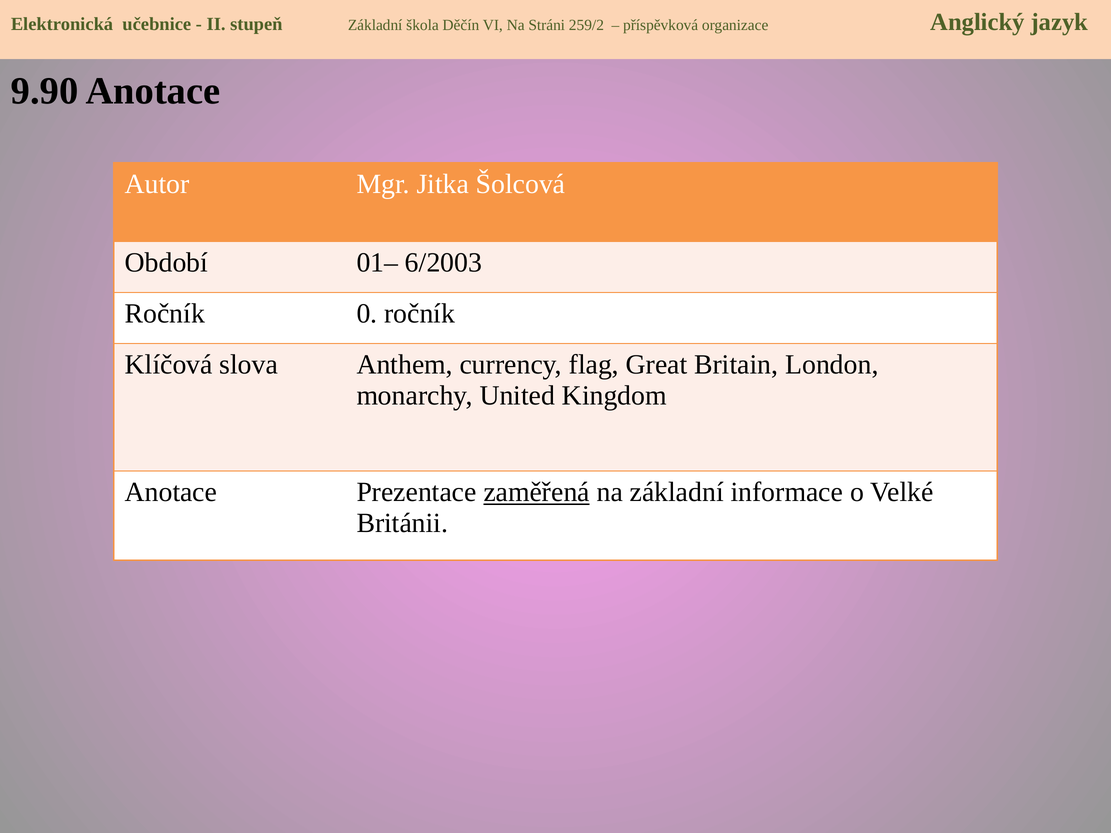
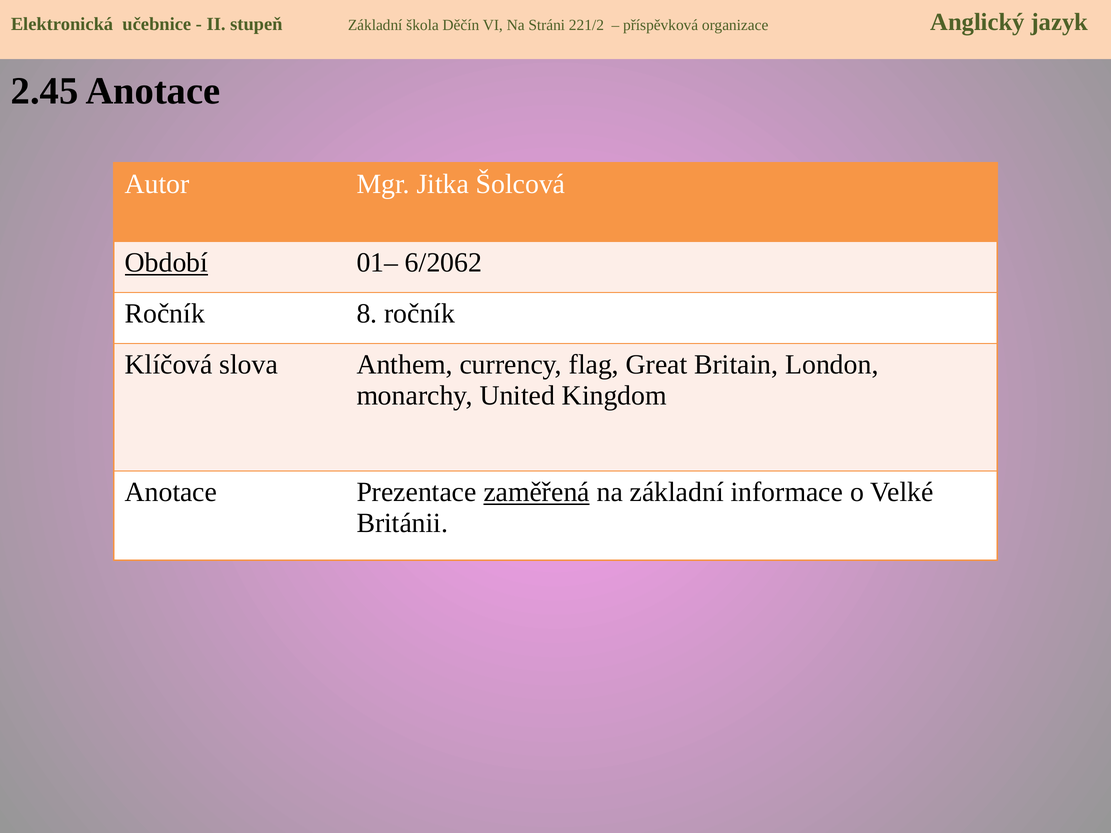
259/2: 259/2 -> 221/2
9.90: 9.90 -> 2.45
Období underline: none -> present
6/2003: 6/2003 -> 6/2062
0: 0 -> 8
